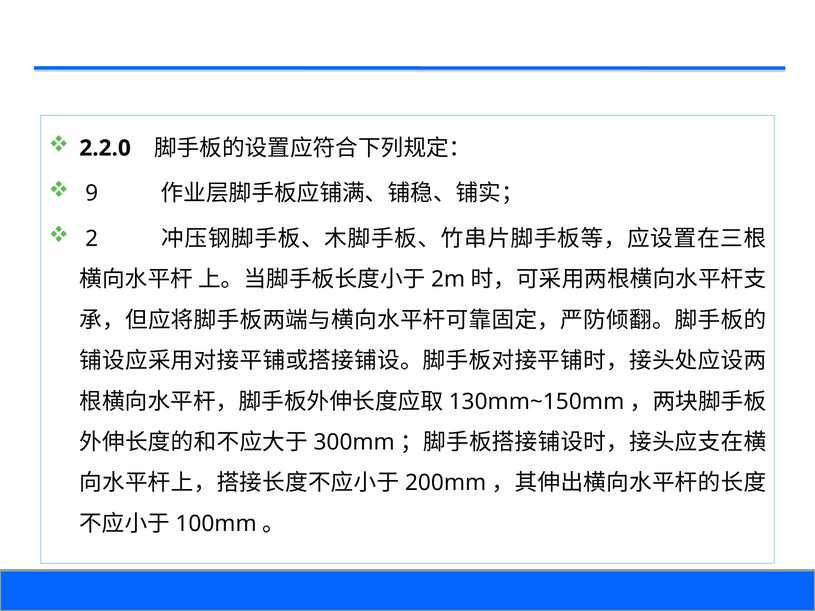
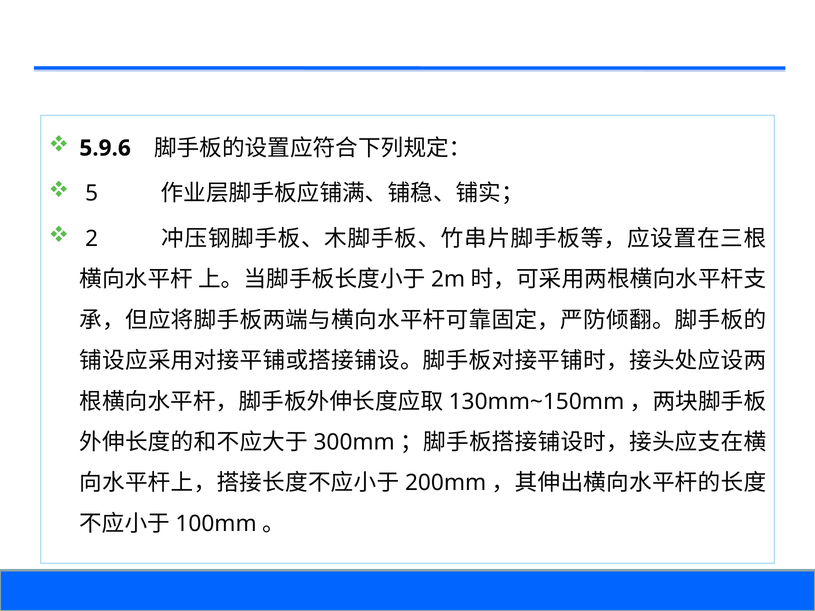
2.2.0: 2.2.0 -> 5.9.6
9: 9 -> 5
